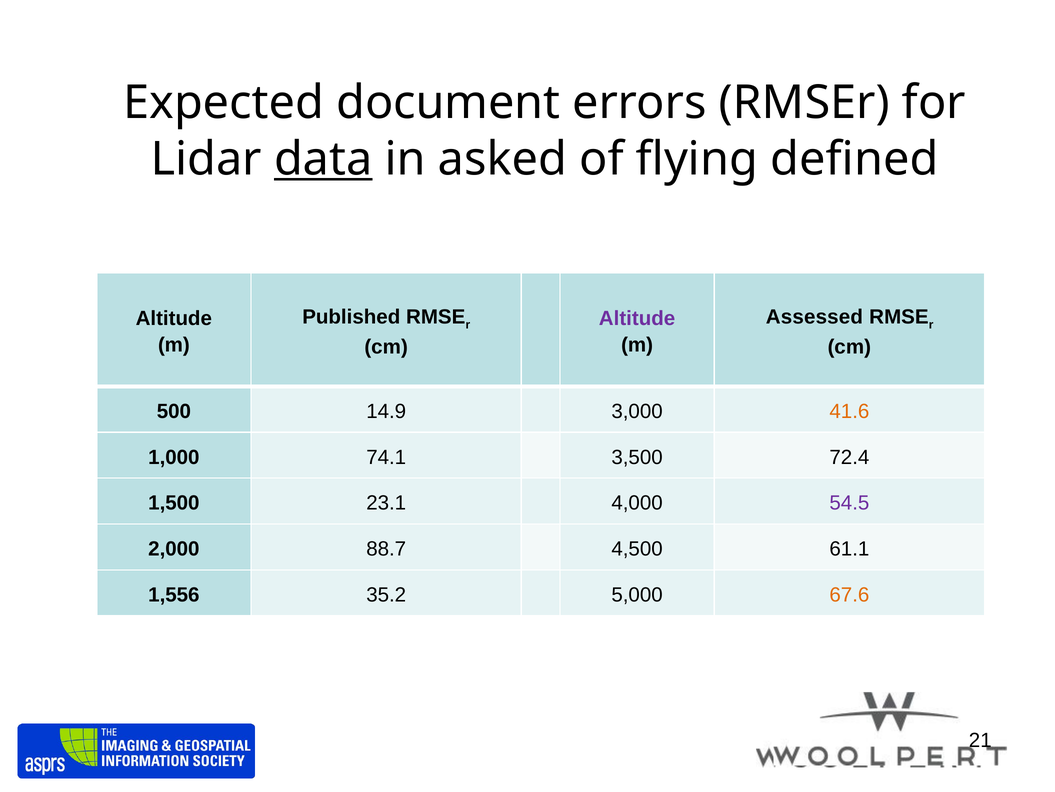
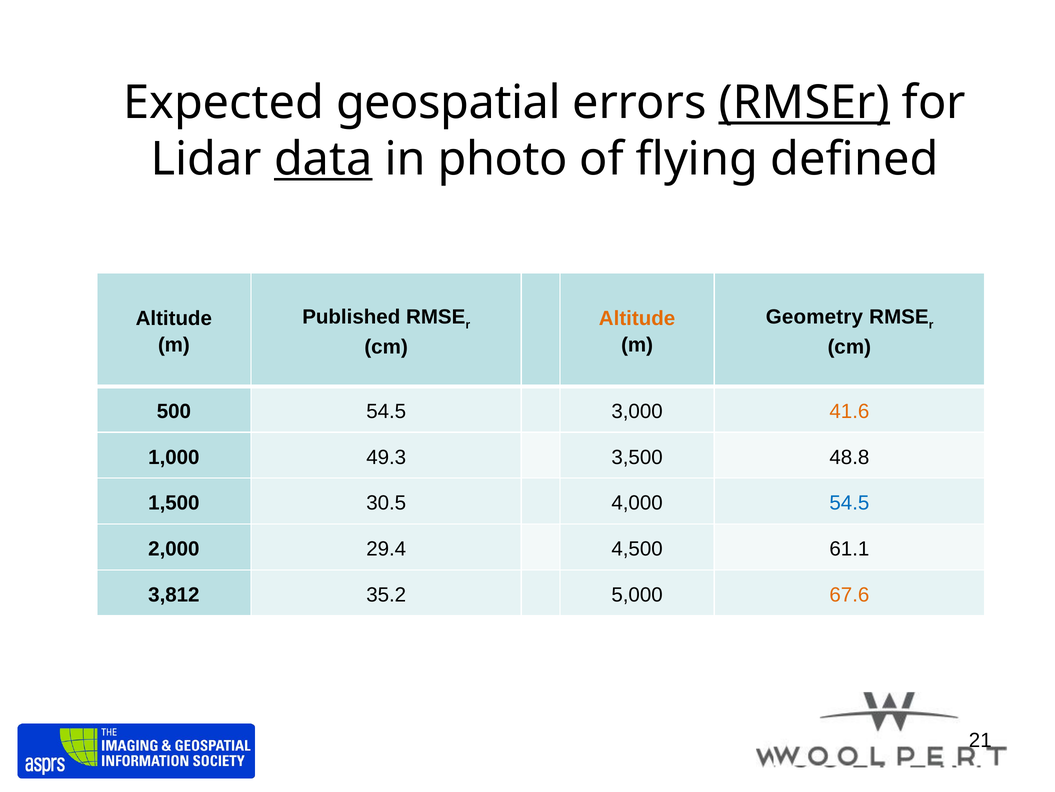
document: document -> geospatial
RMSEr underline: none -> present
asked: asked -> photo
Assessed: Assessed -> Geometry
Altitude at (637, 318) colour: purple -> orange
500 14.9: 14.9 -> 54.5
74.1: 74.1 -> 49.3
72.4: 72.4 -> 48.8
23.1: 23.1 -> 30.5
54.5 at (849, 503) colour: purple -> blue
88.7: 88.7 -> 29.4
1,556: 1,556 -> 3,812
